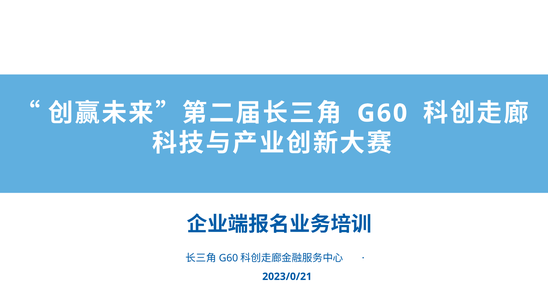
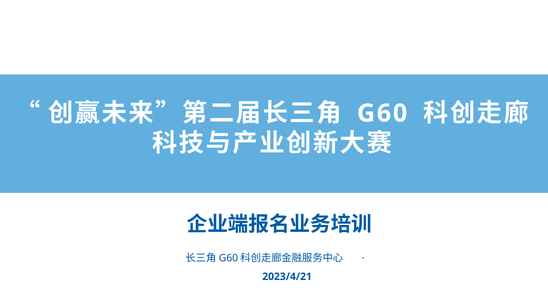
2023/0/21: 2023/0/21 -> 2023/4/21
